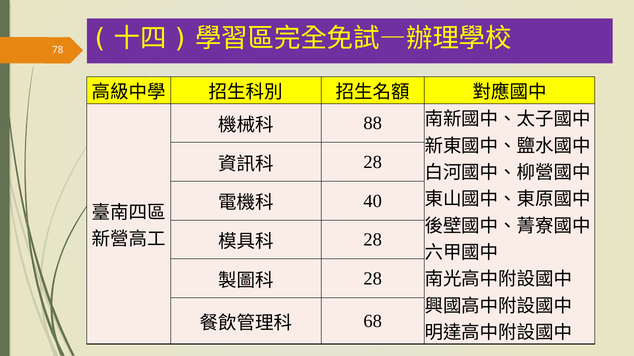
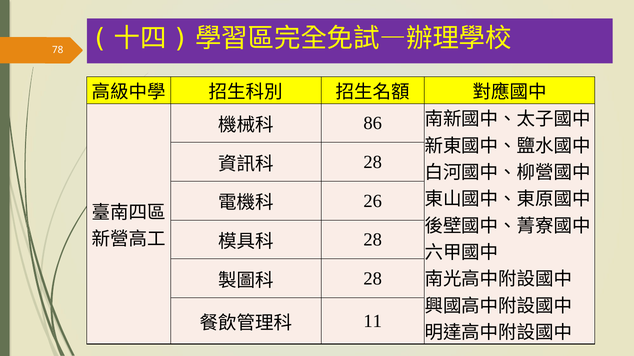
88: 88 -> 86
40: 40 -> 26
68: 68 -> 11
